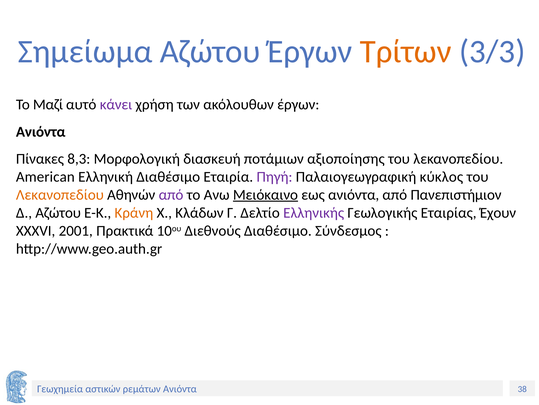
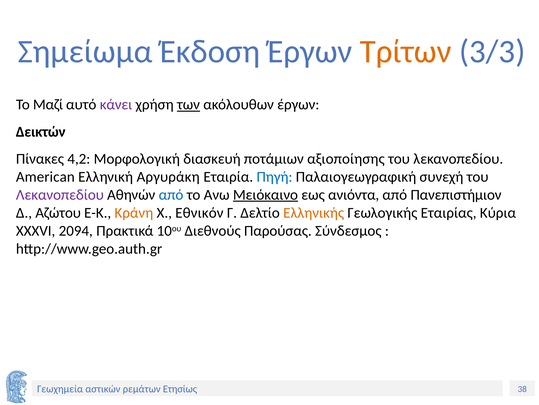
Σημείωμα Αζώτου: Αζώτου -> Έκδοση
των underline: none -> present
Ανιόντα at (41, 131): Ανιόντα -> Δεικτών
8,3: 8,3 -> 4,2
Ελληνική Διαθέσιμο: Διαθέσιμο -> Αργυράκη
Πηγή colour: purple -> blue
κύκλος: κύκλος -> συνεχή
Λεκανοπεδίου at (60, 194) colour: orange -> purple
από at (171, 194) colour: purple -> blue
Κλάδων: Κλάδων -> Εθνικόν
Ελληνικής colour: purple -> orange
Έχουν: Έχουν -> Κύρια
2001: 2001 -> 2094
Διεθνούς Διαθέσιμο: Διαθέσιμο -> Παρούσας
Ανιόντα at (180, 388): Ανιόντα -> Ετησίως
